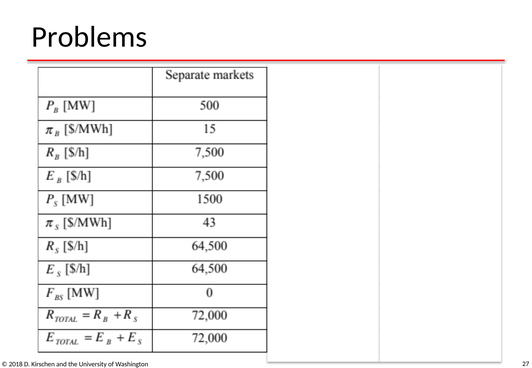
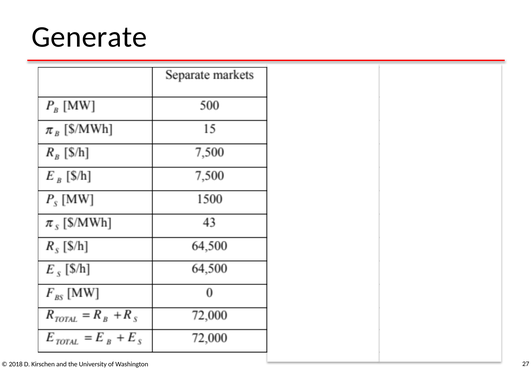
Problems: Problems -> Generate
